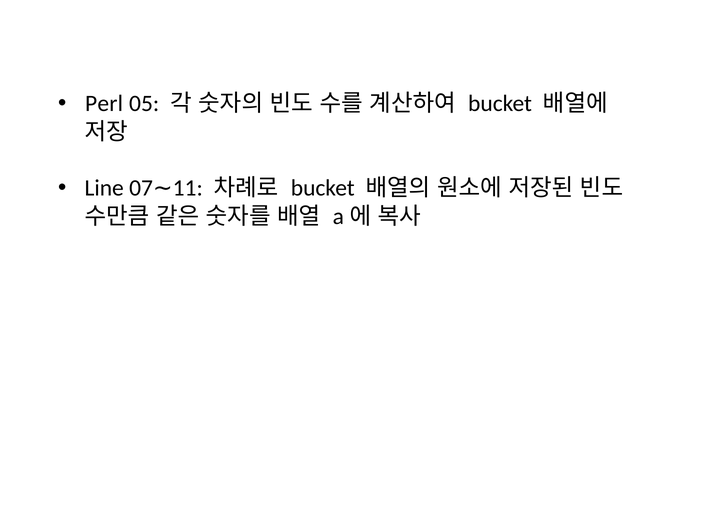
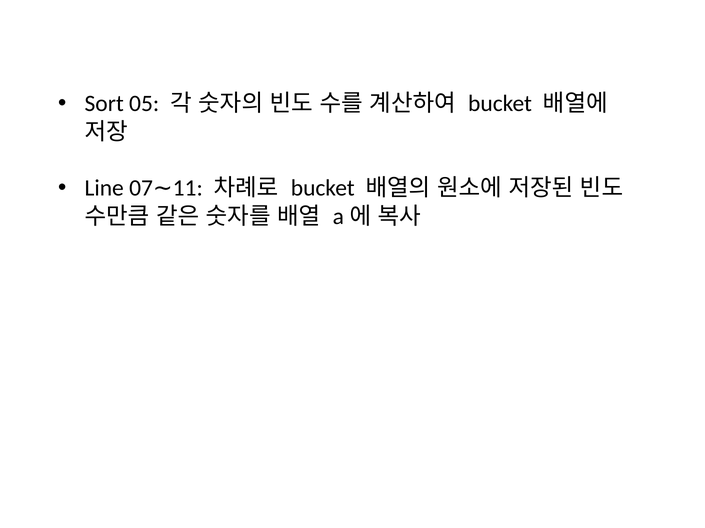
Perl: Perl -> Sort
